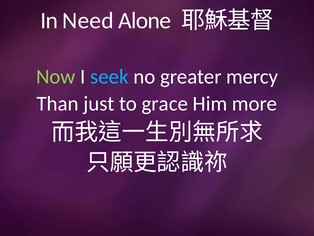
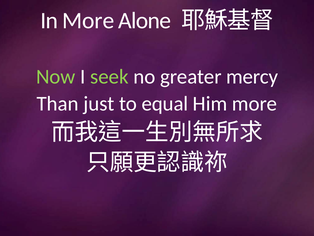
In Need: Need -> More
seek colour: light blue -> light green
grace: grace -> equal
